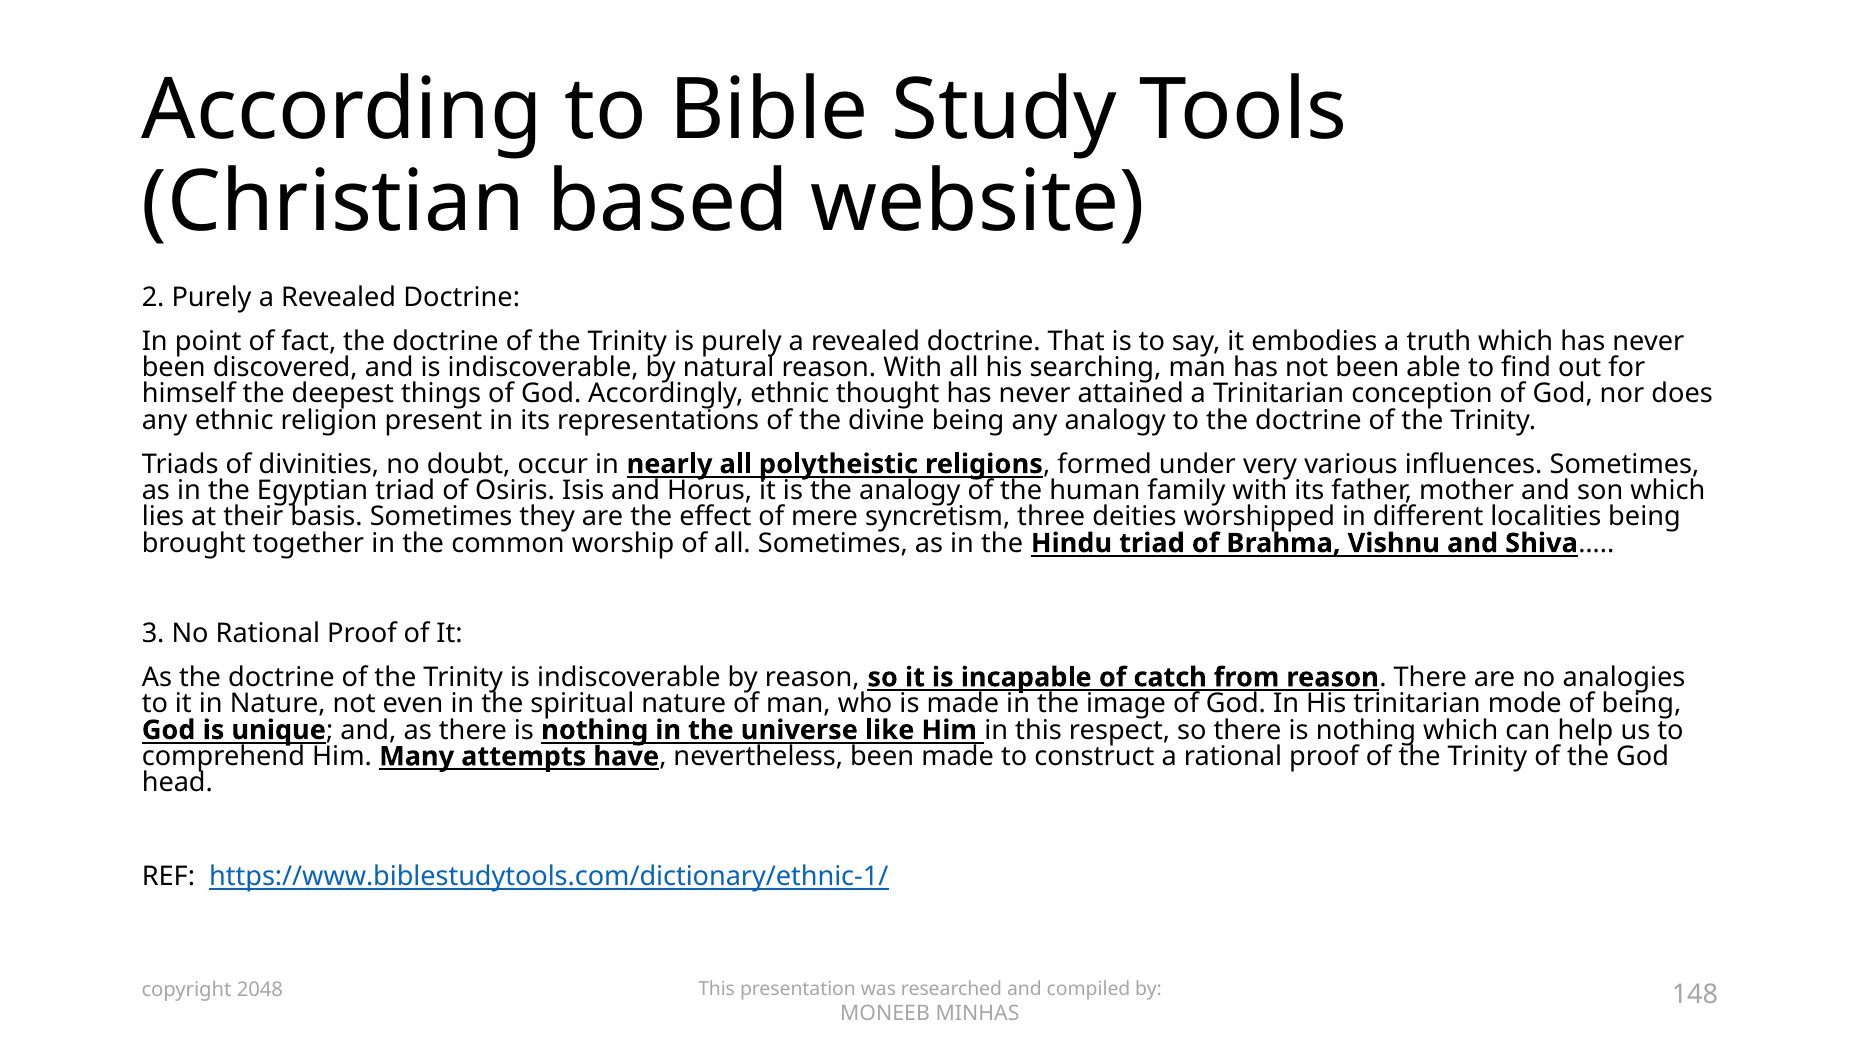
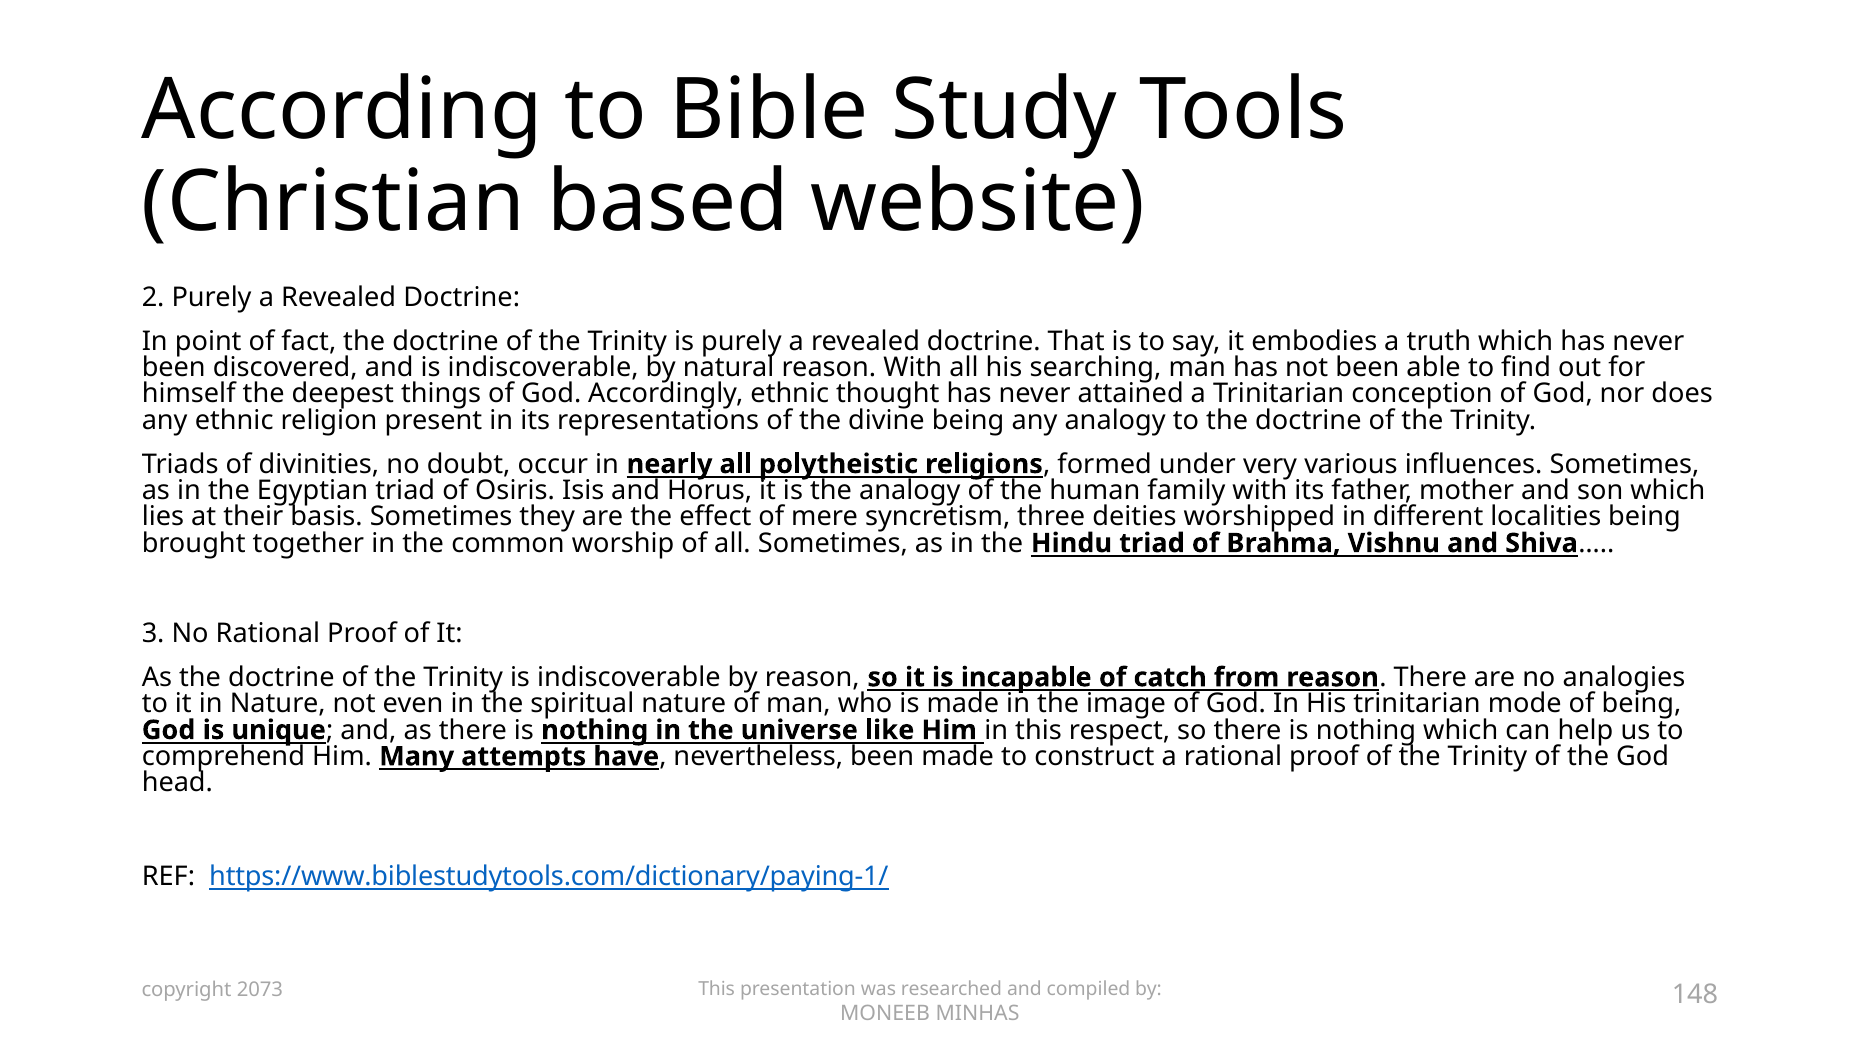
https://www.biblestudytools.com/dictionary/ethnic-1/: https://www.biblestudytools.com/dictionary/ethnic-1/ -> https://www.biblestudytools.com/dictionary/paying-1/
2048: 2048 -> 2073
